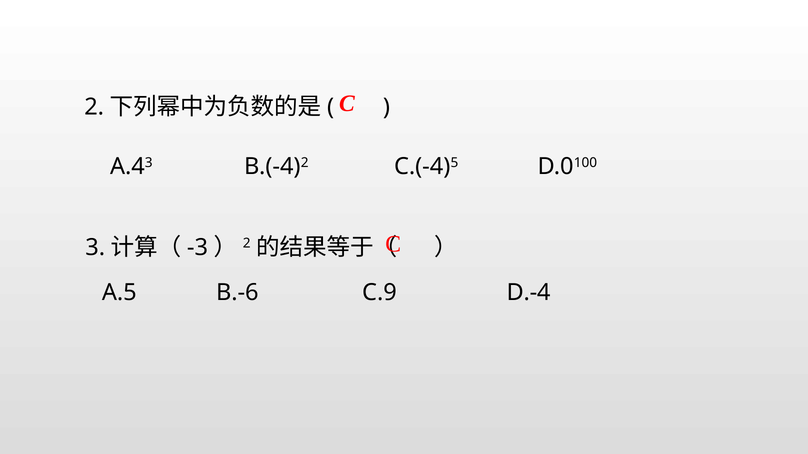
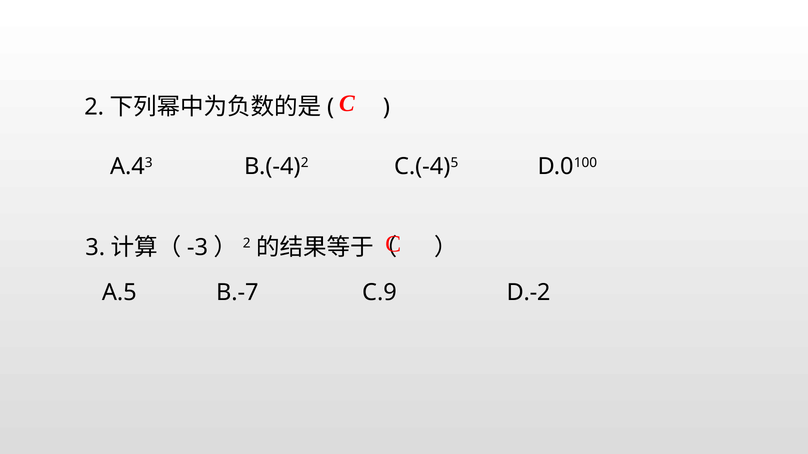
B.-6: B.-6 -> B.-7
D.-4: D.-4 -> D.-2
